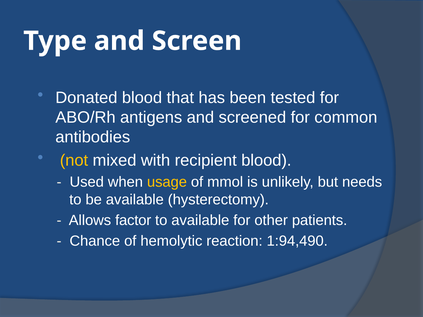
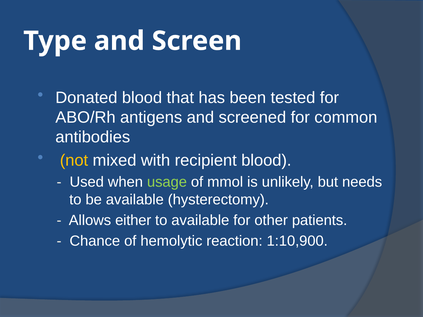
usage colour: yellow -> light green
factor: factor -> either
1:94,490: 1:94,490 -> 1:10,900
